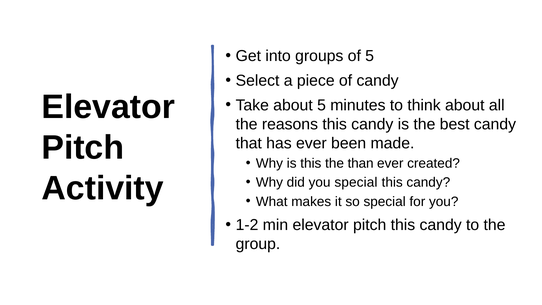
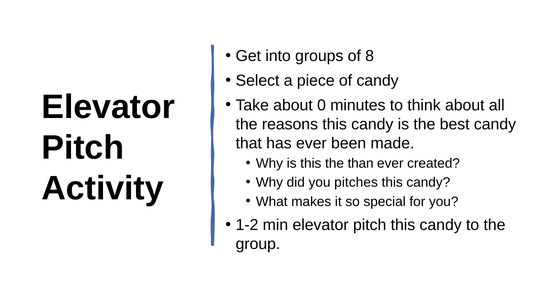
of 5: 5 -> 8
about 5: 5 -> 0
you special: special -> pitches
